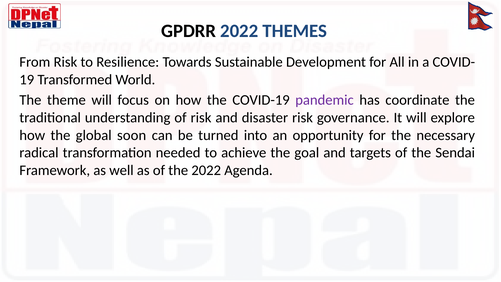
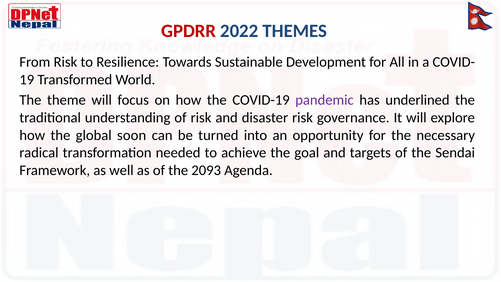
GPDRR colour: black -> red
coordinate: coordinate -> underlined
the 2022: 2022 -> 2093
